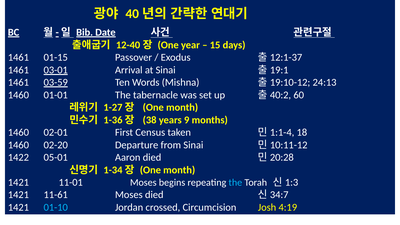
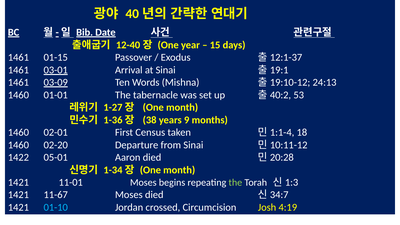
03-59: 03-59 -> 03-09
60: 60 -> 53
the at (235, 183) colour: light blue -> light green
11-61: 11-61 -> 11-67
